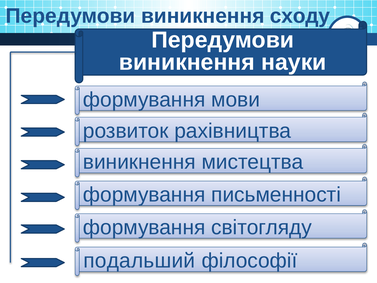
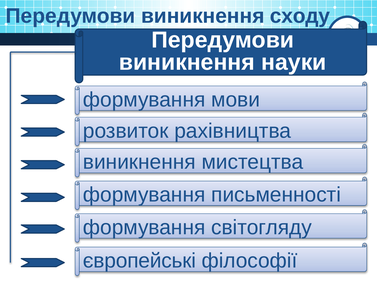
подальший: подальший -> європейські
